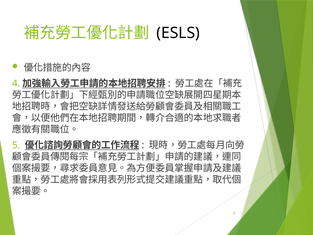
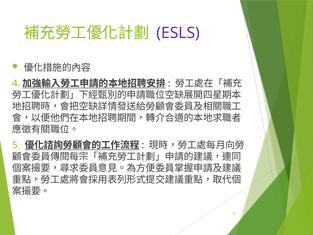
ESLS colour: black -> purple
